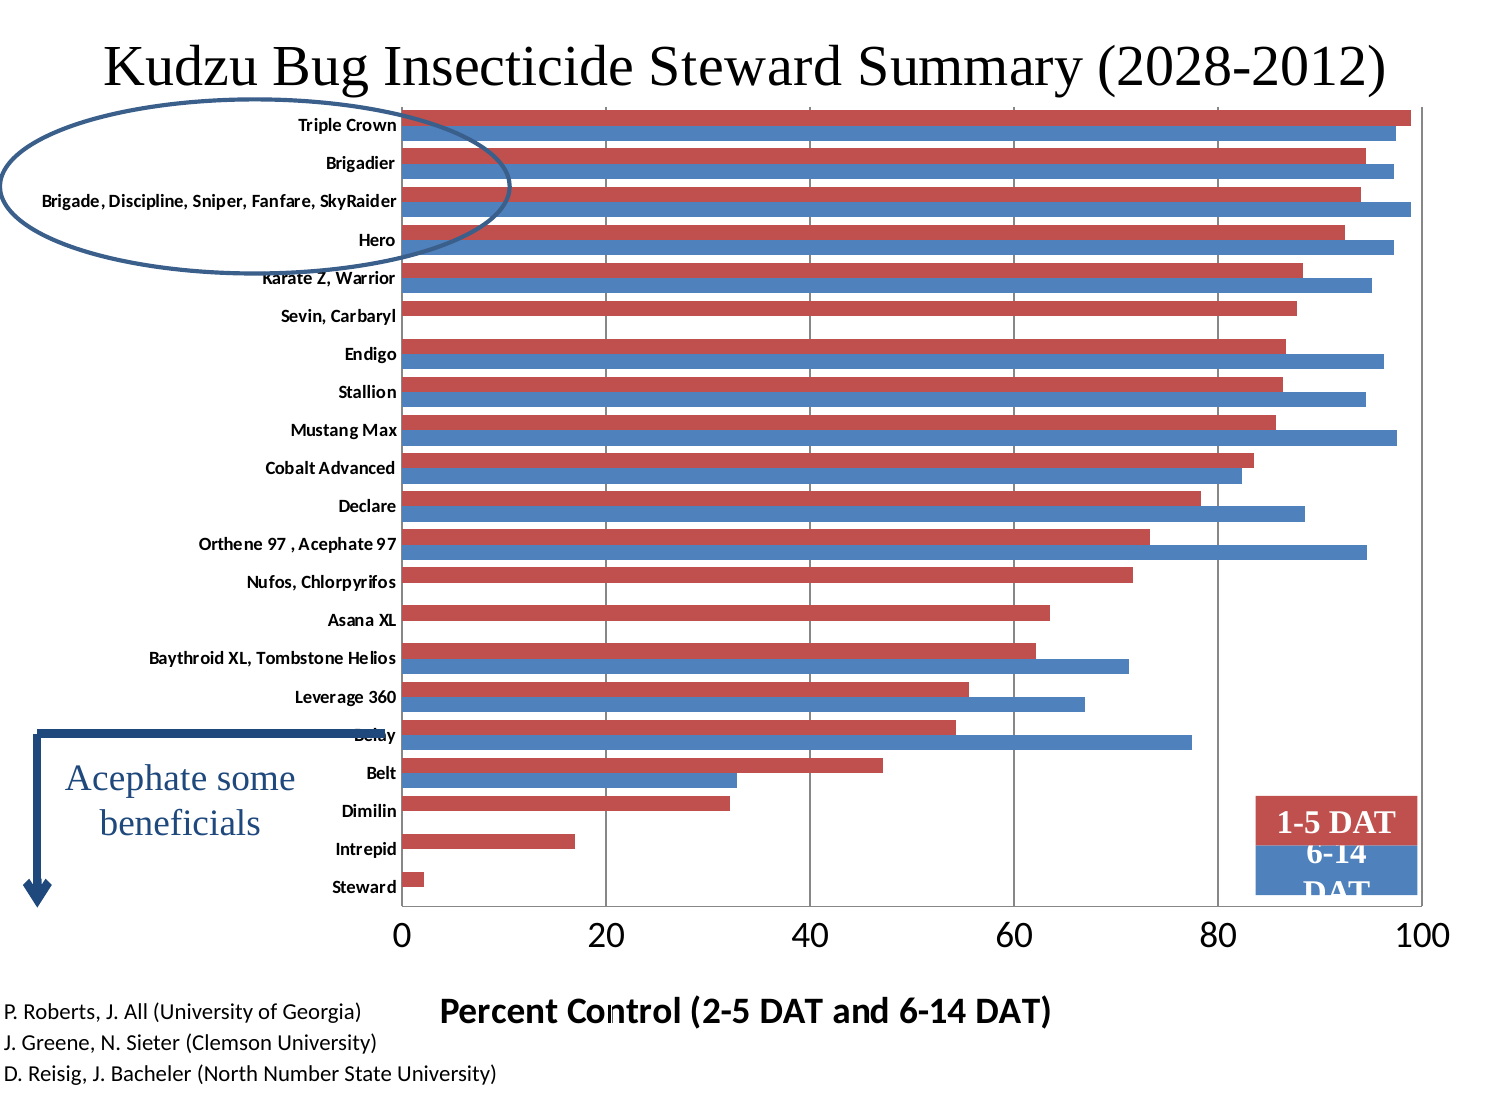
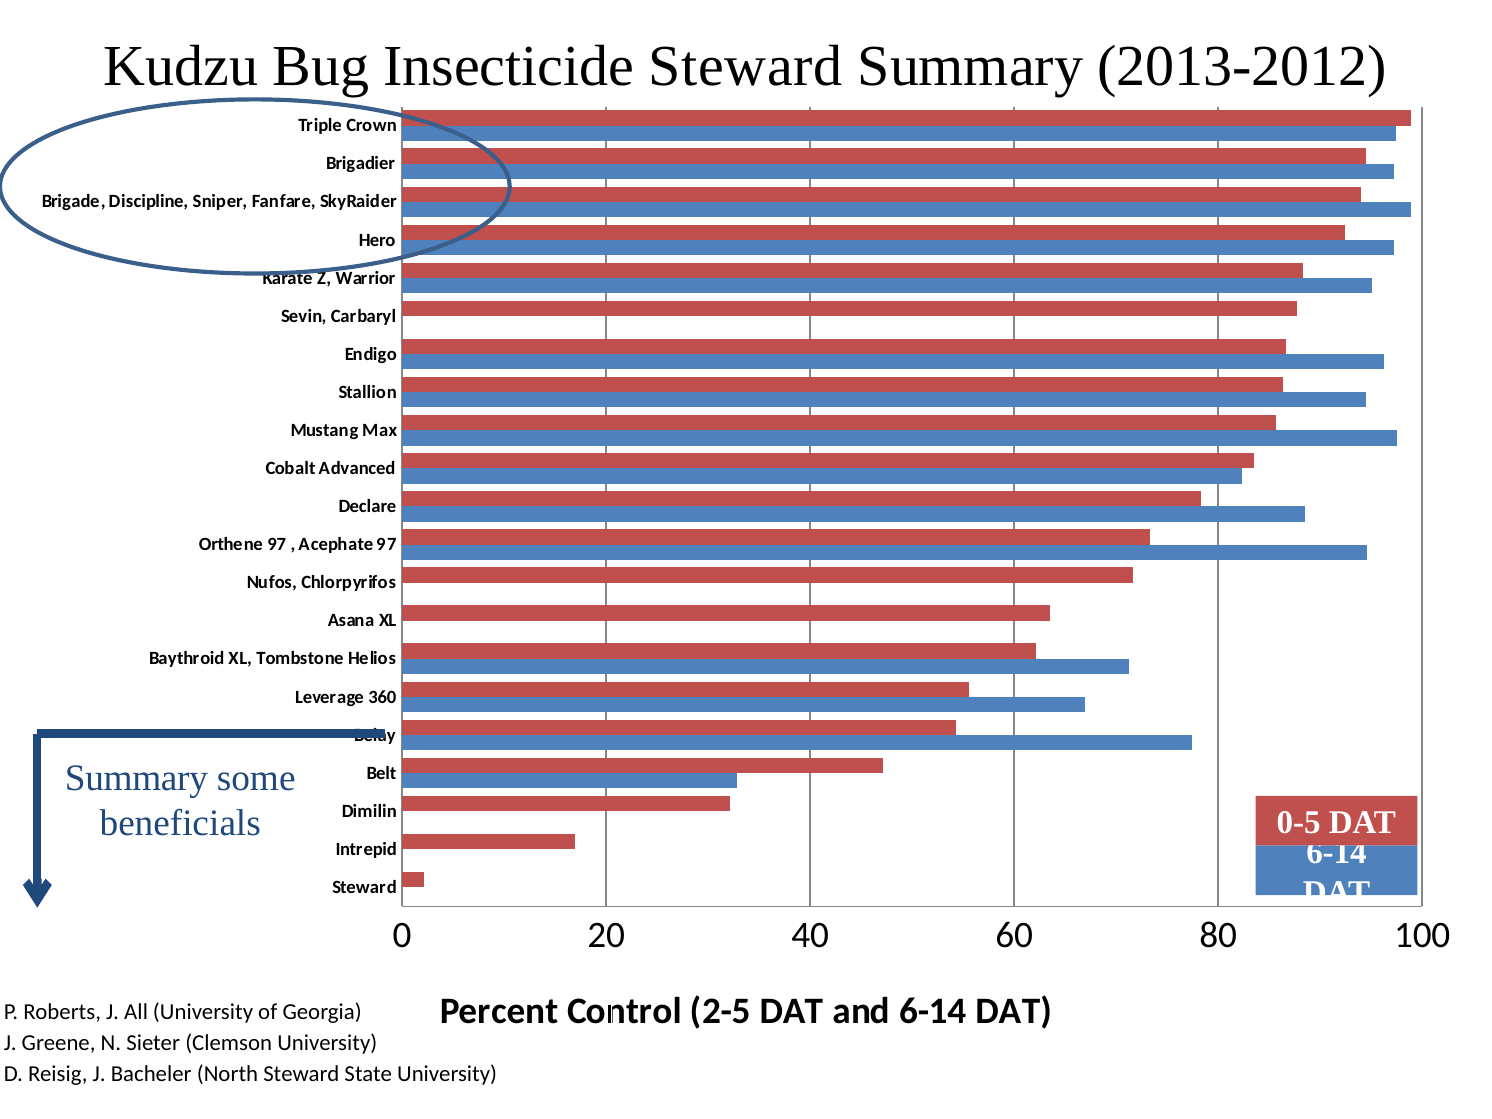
2028-2012: 2028-2012 -> 2013-2012
Acephate at (136, 778): Acephate -> Summary
1-5: 1-5 -> 0-5
North Number: Number -> Steward
